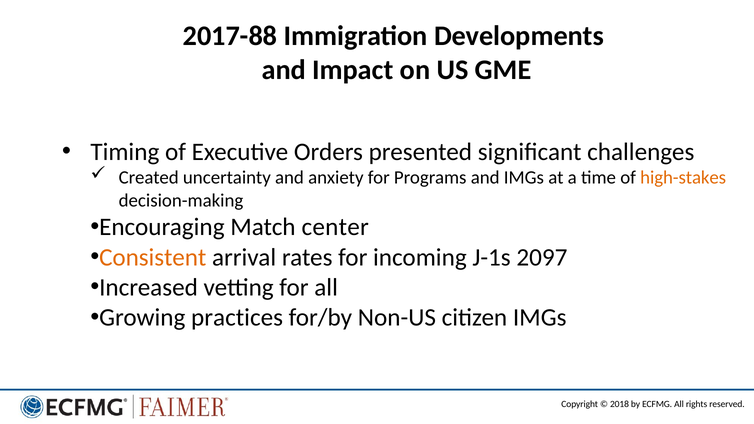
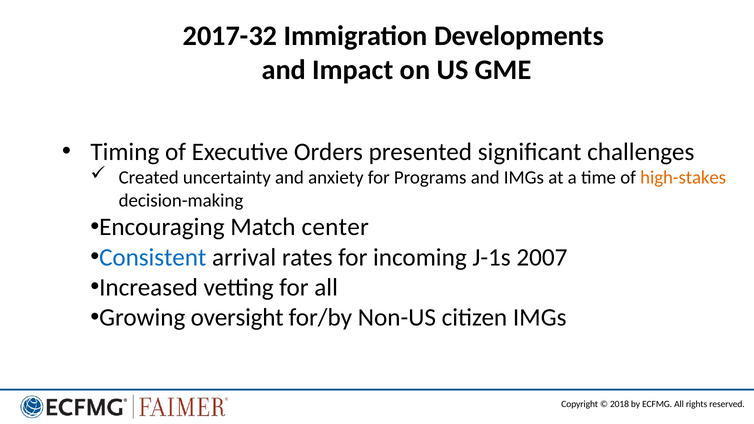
2017-88: 2017-88 -> 2017-32
Consistent colour: orange -> blue
2097: 2097 -> 2007
practices: practices -> oversight
